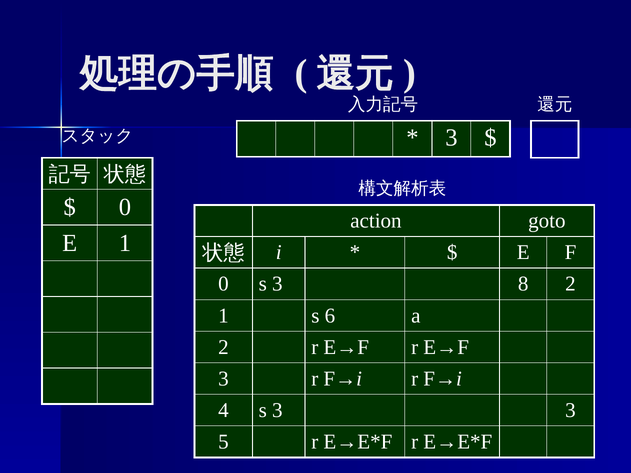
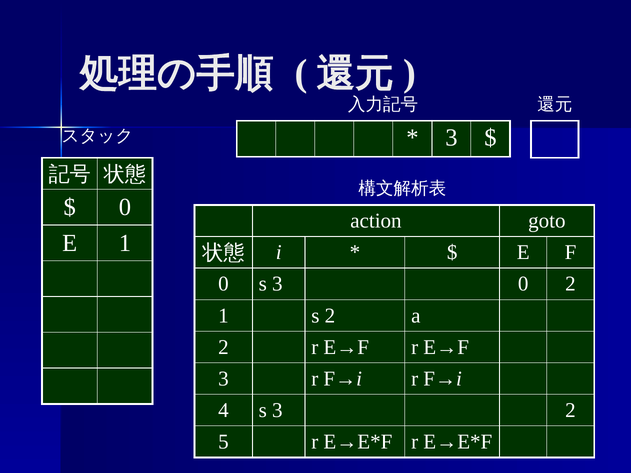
3 8: 8 -> 0
s 6: 6 -> 2
3 3: 3 -> 2
